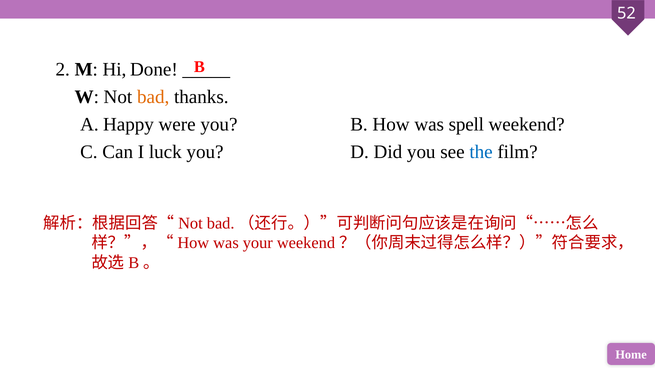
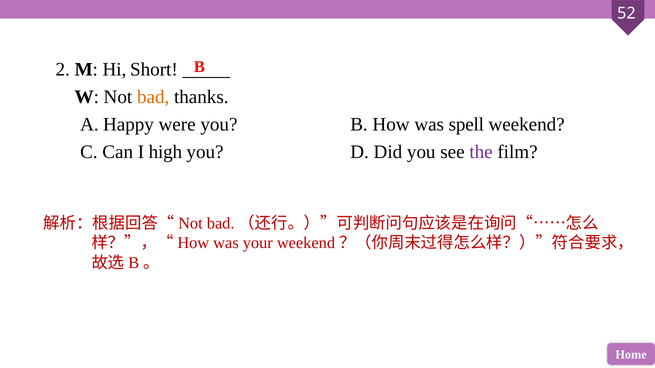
Done: Done -> Short
luck: luck -> high
the colour: blue -> purple
